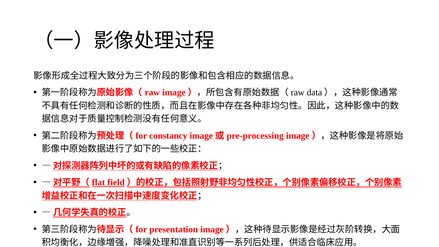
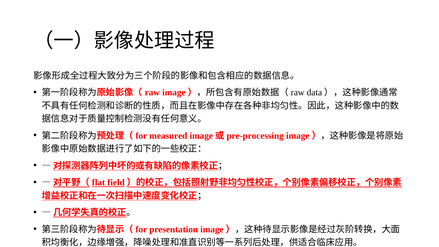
constancy: constancy -> measured
